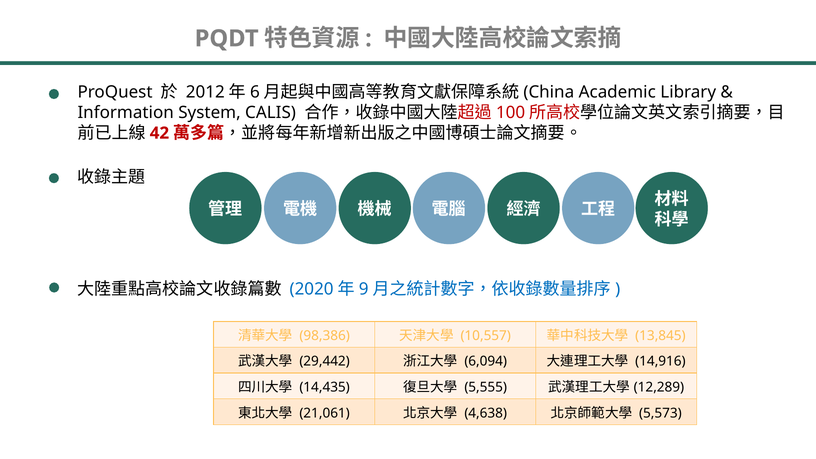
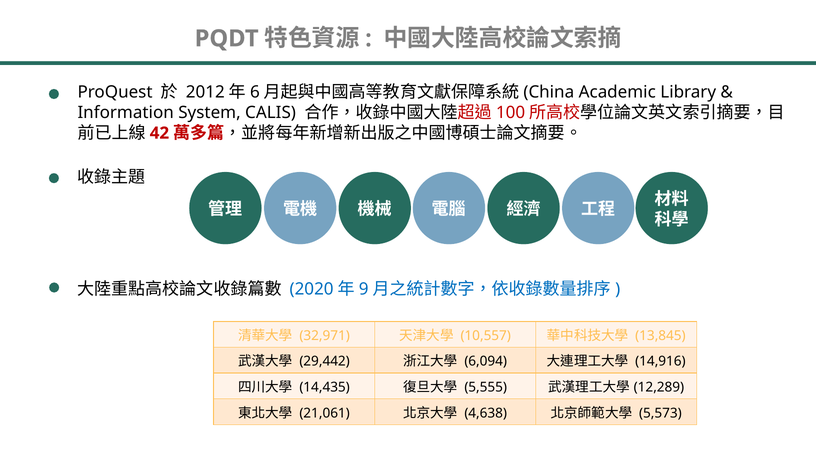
98,386: 98,386 -> 32,971
